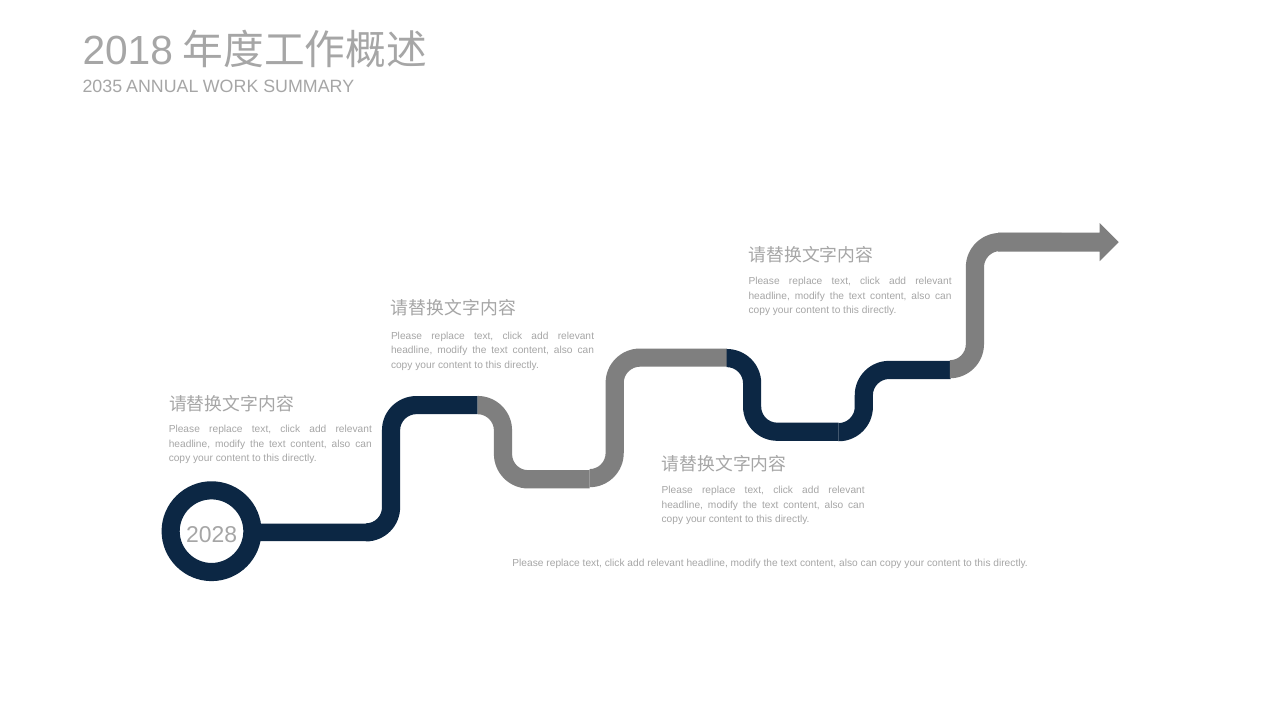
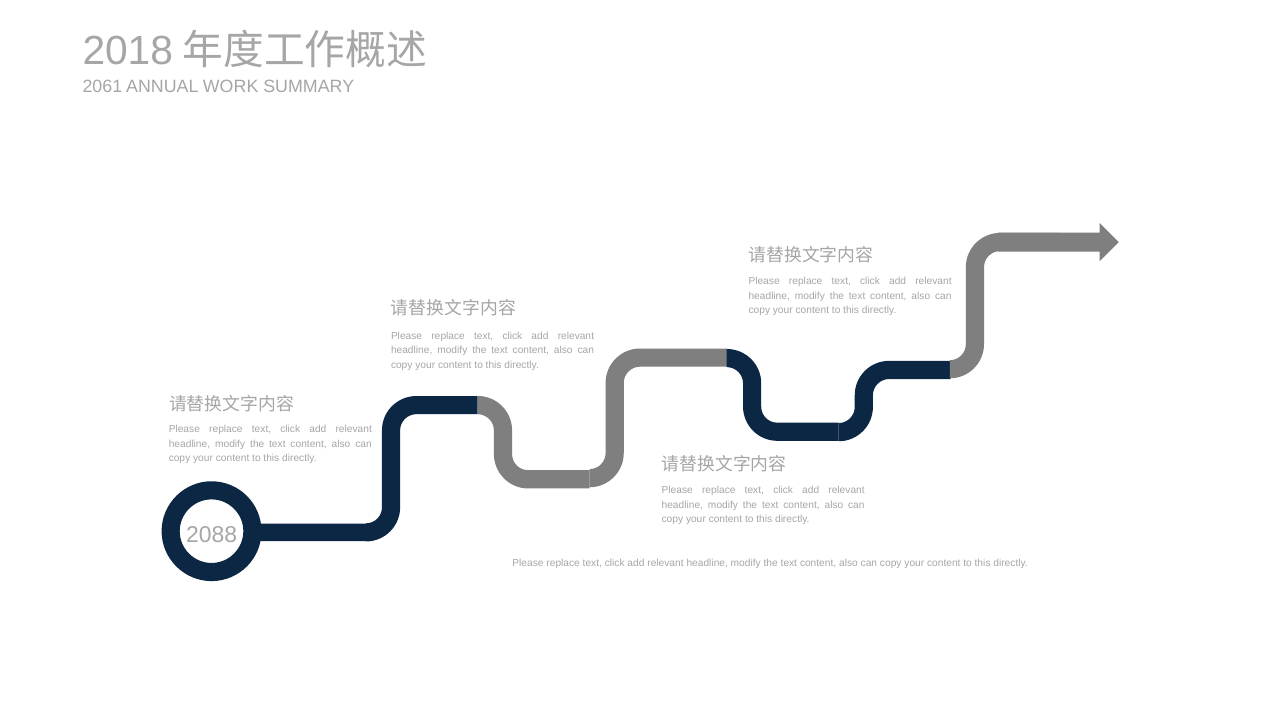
2035: 2035 -> 2061
2028: 2028 -> 2088
